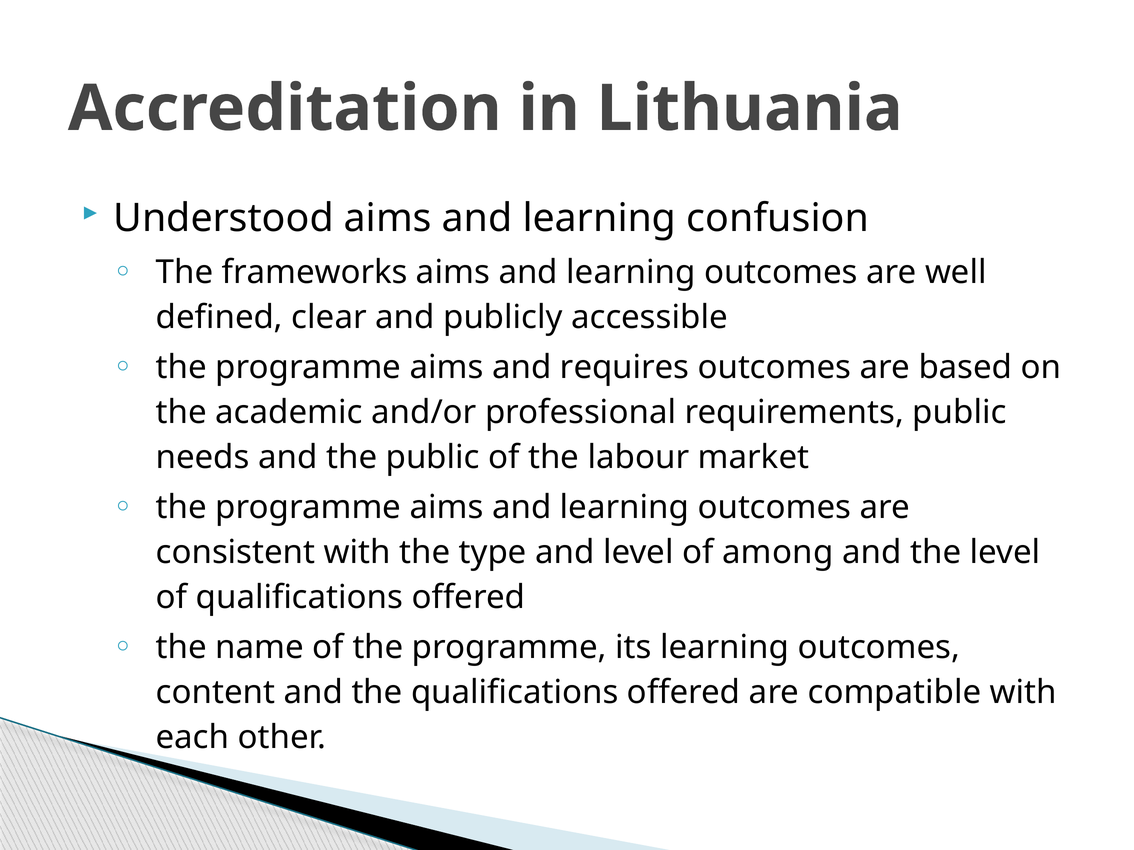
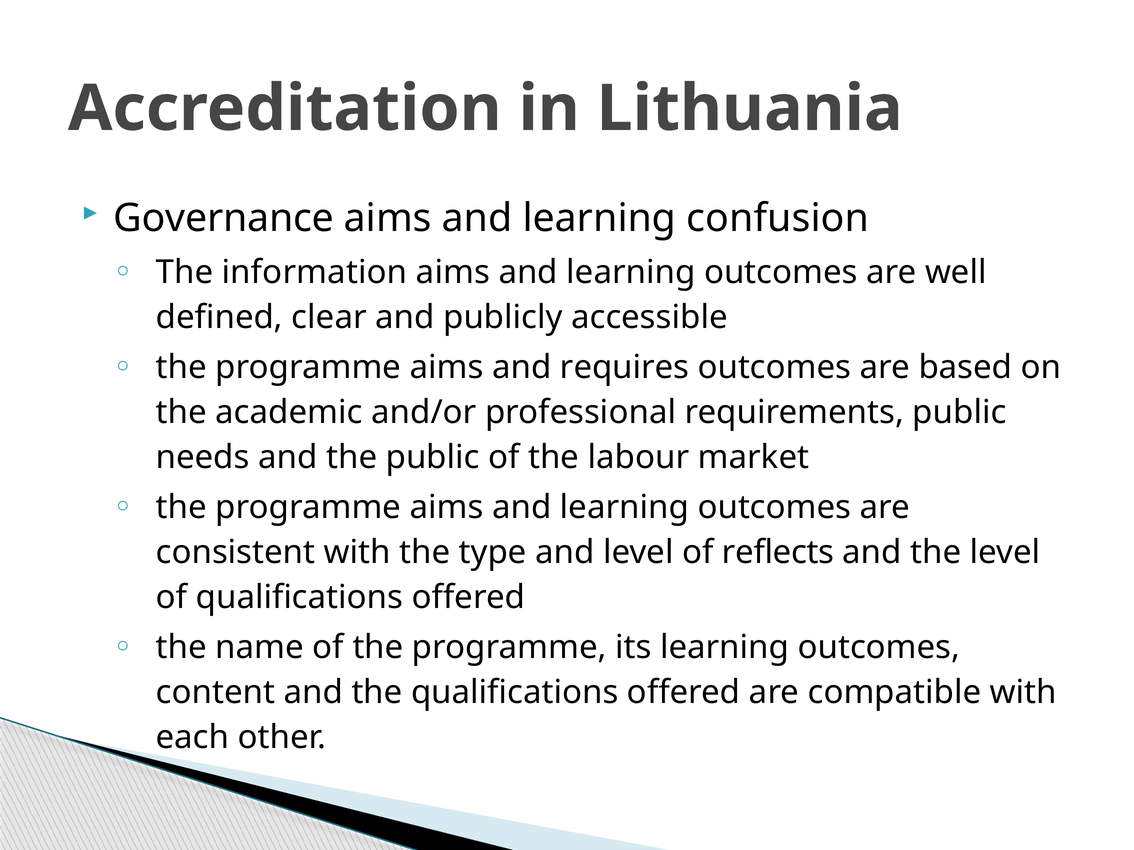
Understood: Understood -> Governance
frameworks: frameworks -> information
among: among -> reflects
